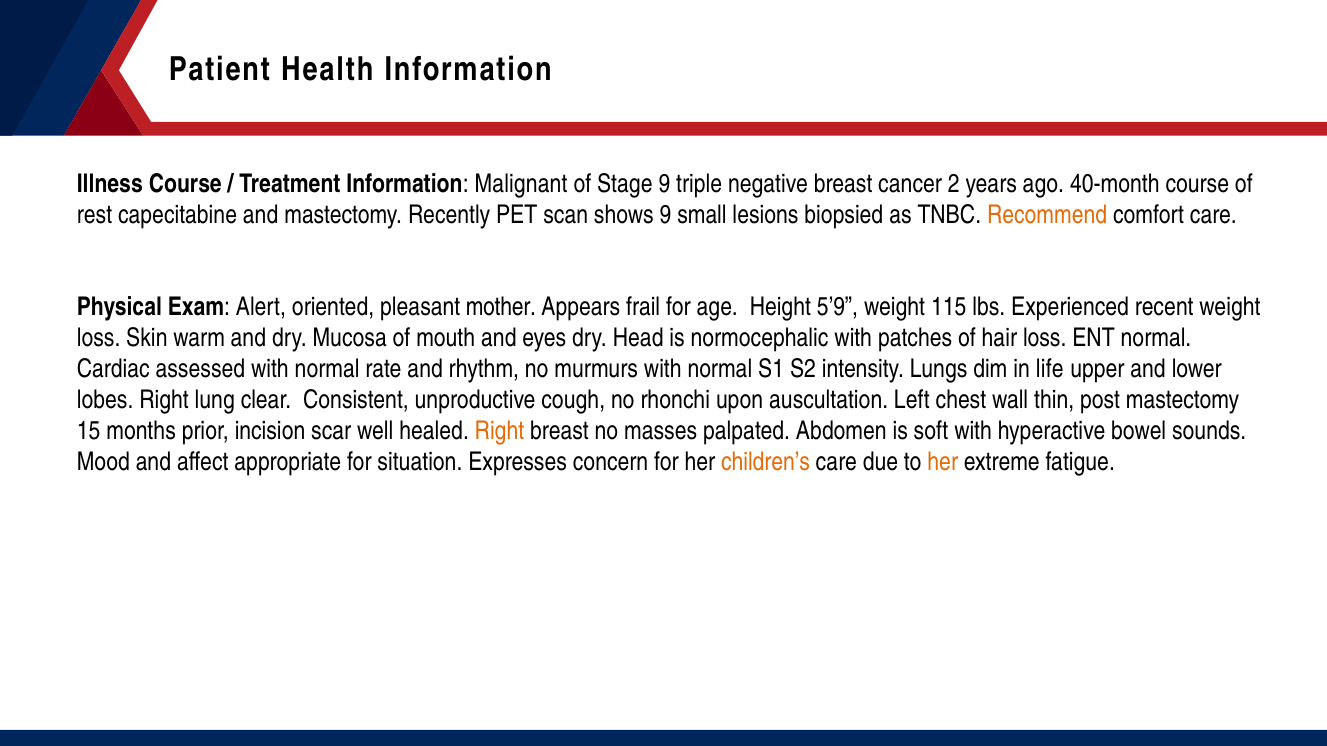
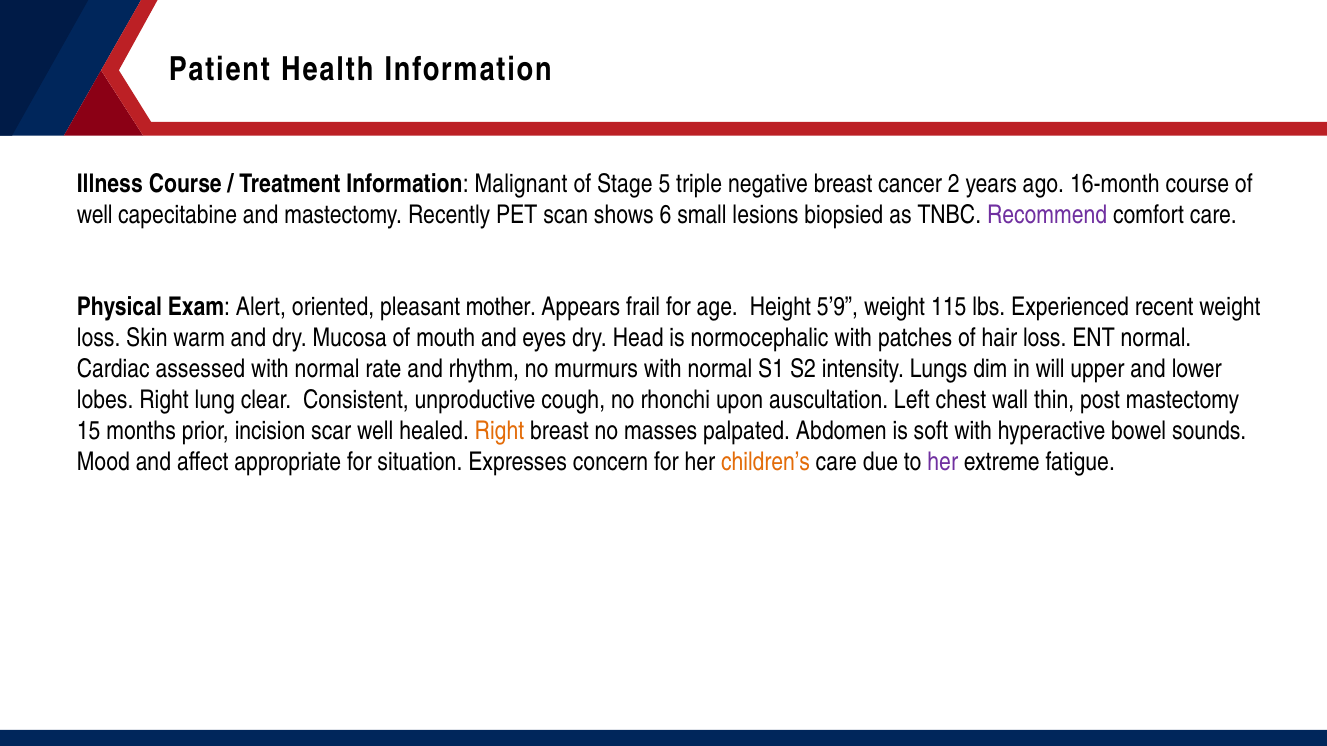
Stage 9: 9 -> 5
40-month: 40-month -> 16-month
rest at (95, 215): rest -> well
shows 9: 9 -> 6
Recommend colour: orange -> purple
life: life -> will
her at (943, 463) colour: orange -> purple
